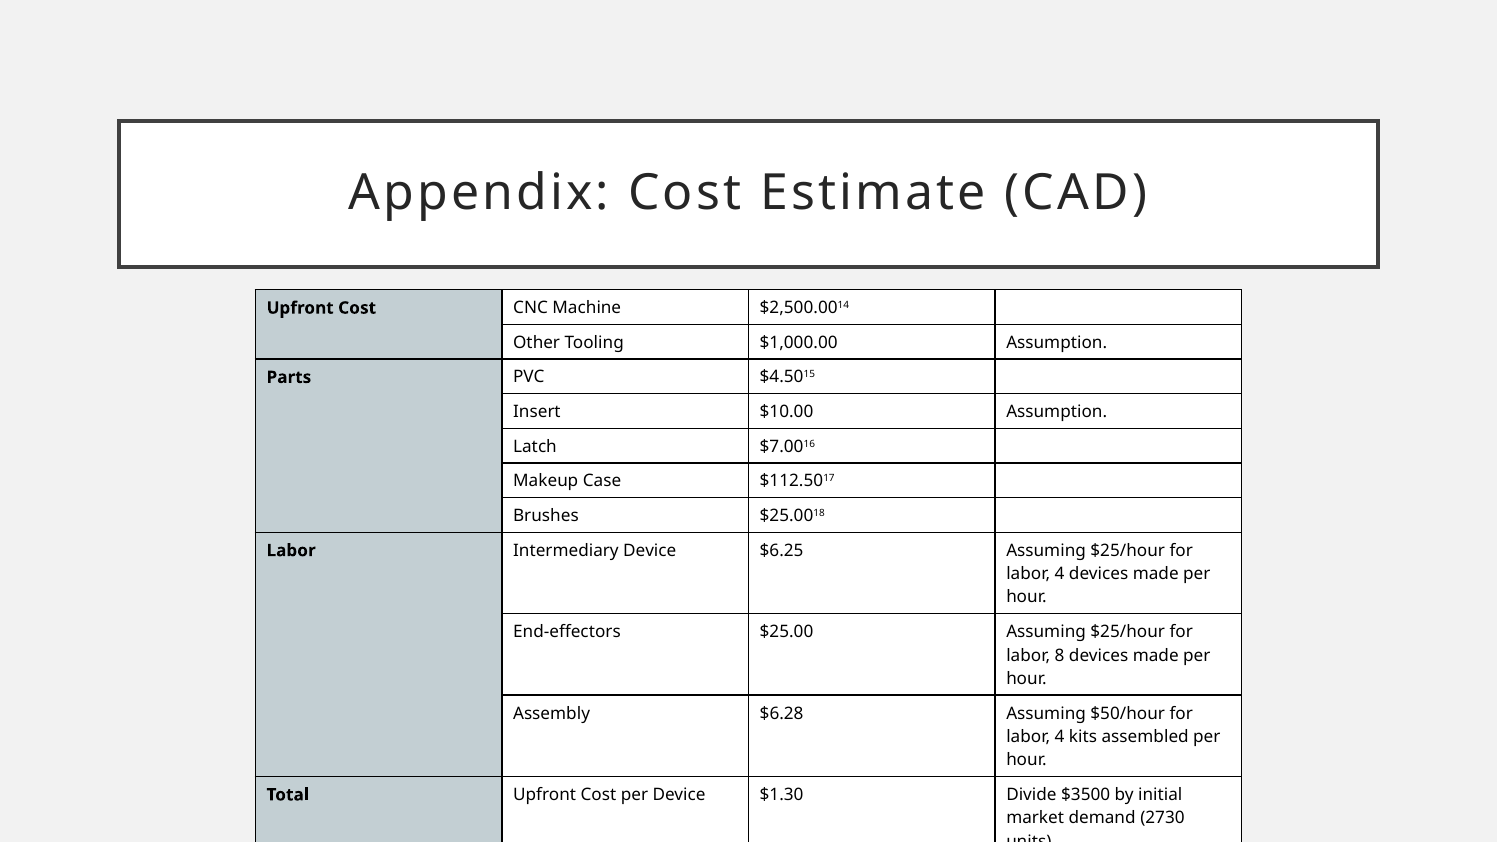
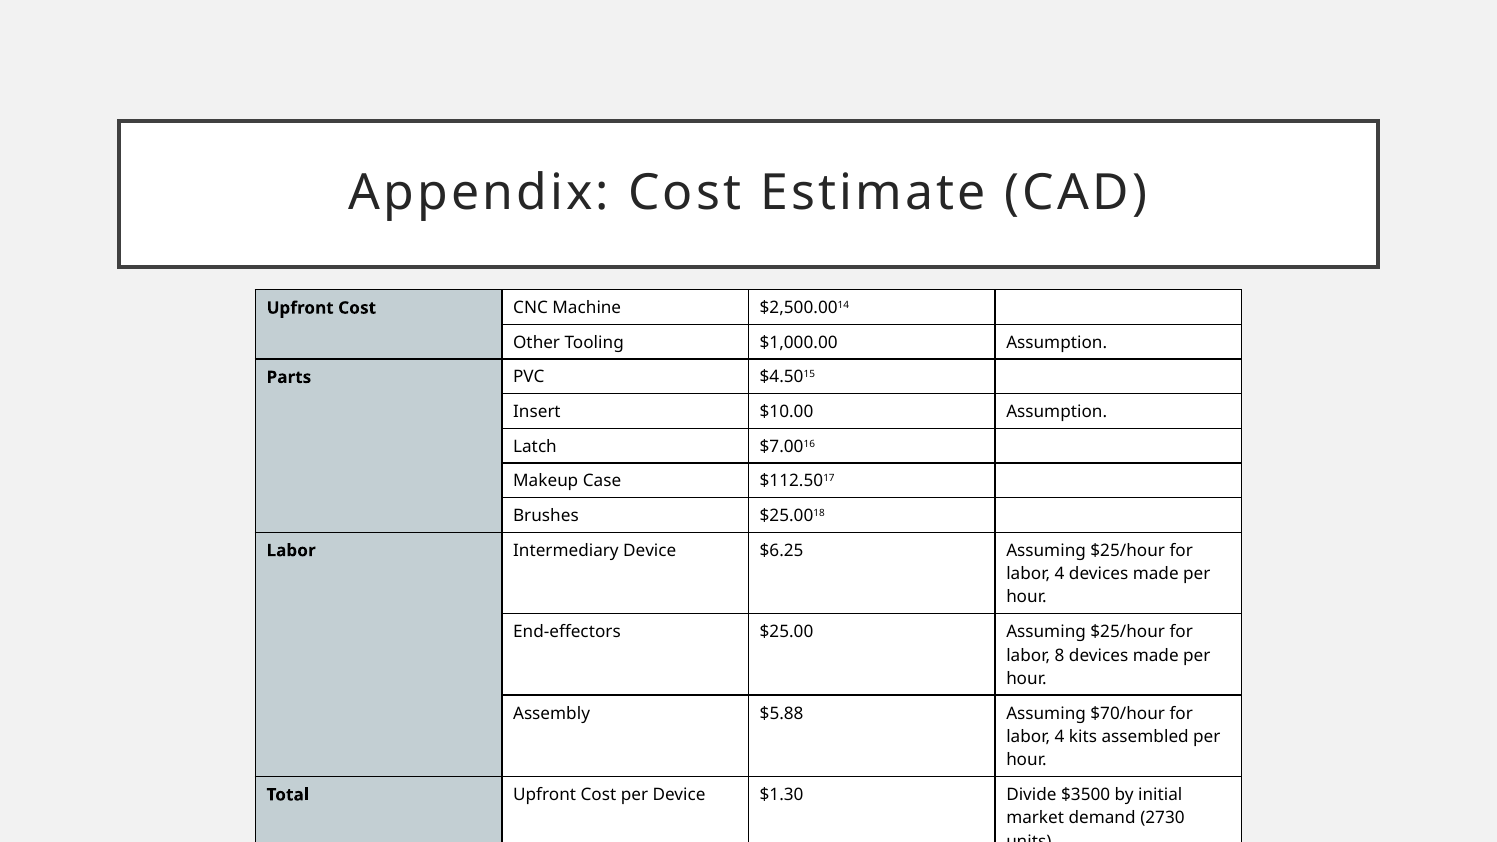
$6.28: $6.28 -> $5.88
$50/hour: $50/hour -> $70/hour
